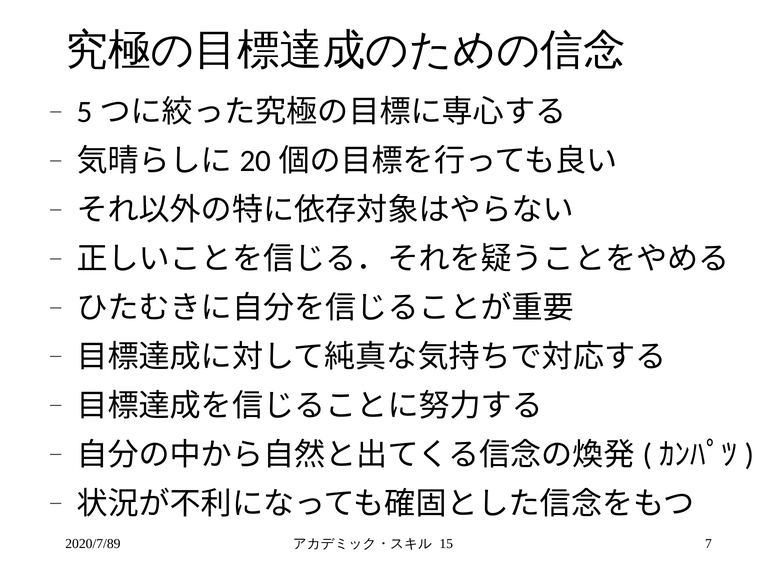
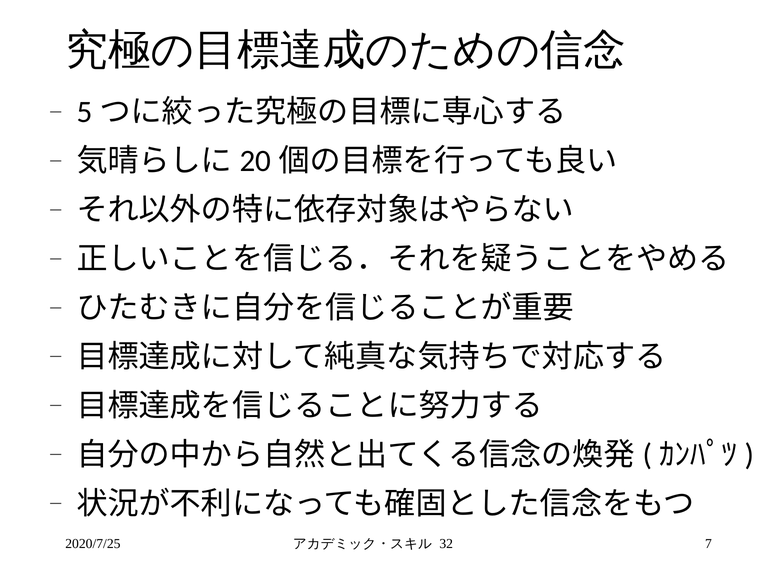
2020/7/89: 2020/7/89 -> 2020/7/25
15: 15 -> 32
